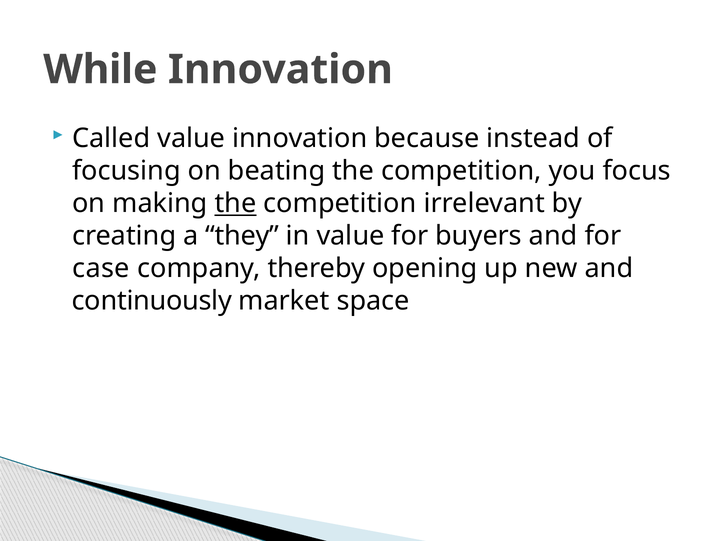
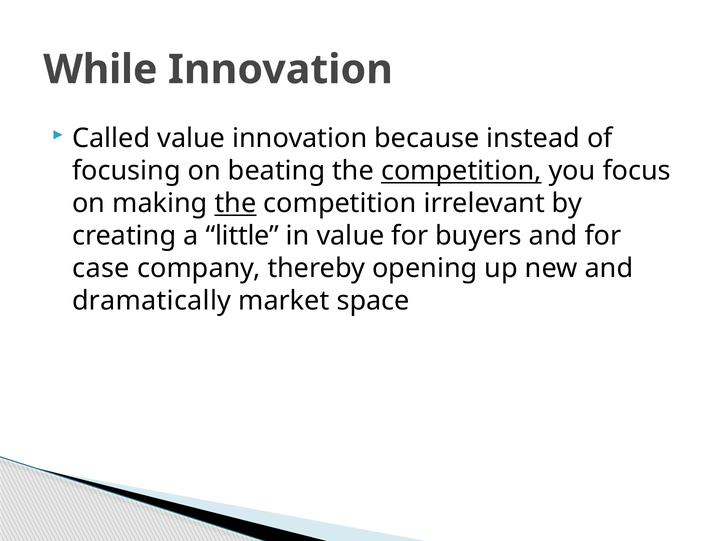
competition at (461, 171) underline: none -> present
they: they -> little
continuously: continuously -> dramatically
